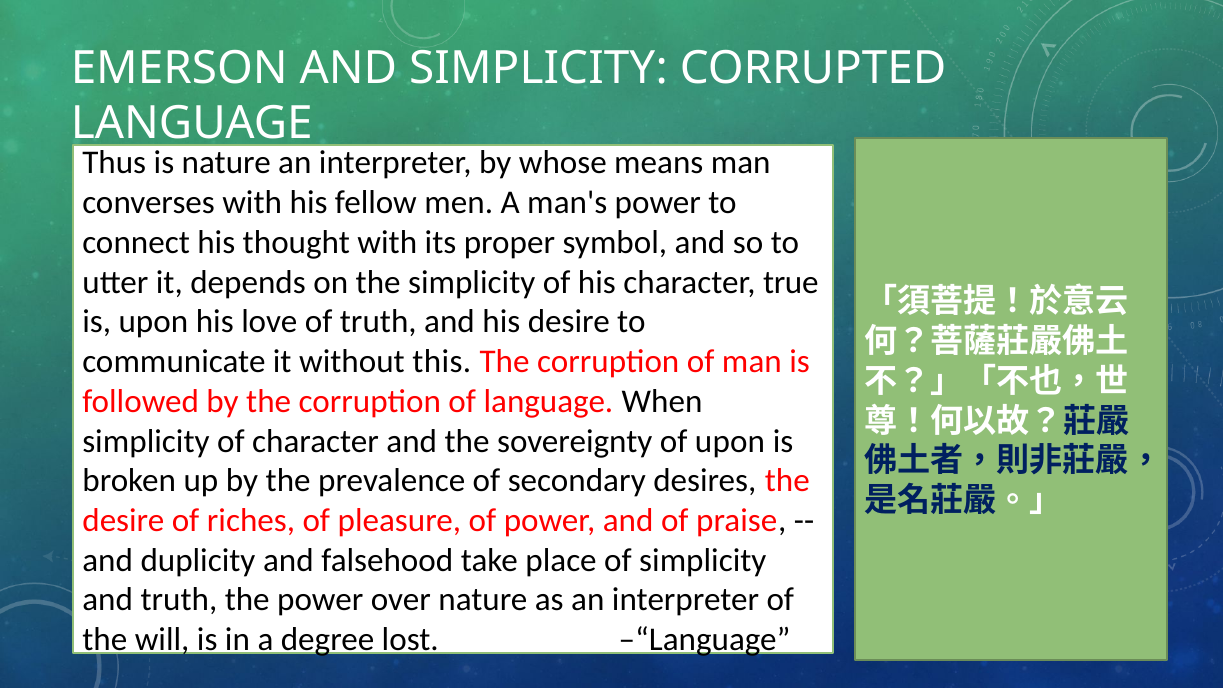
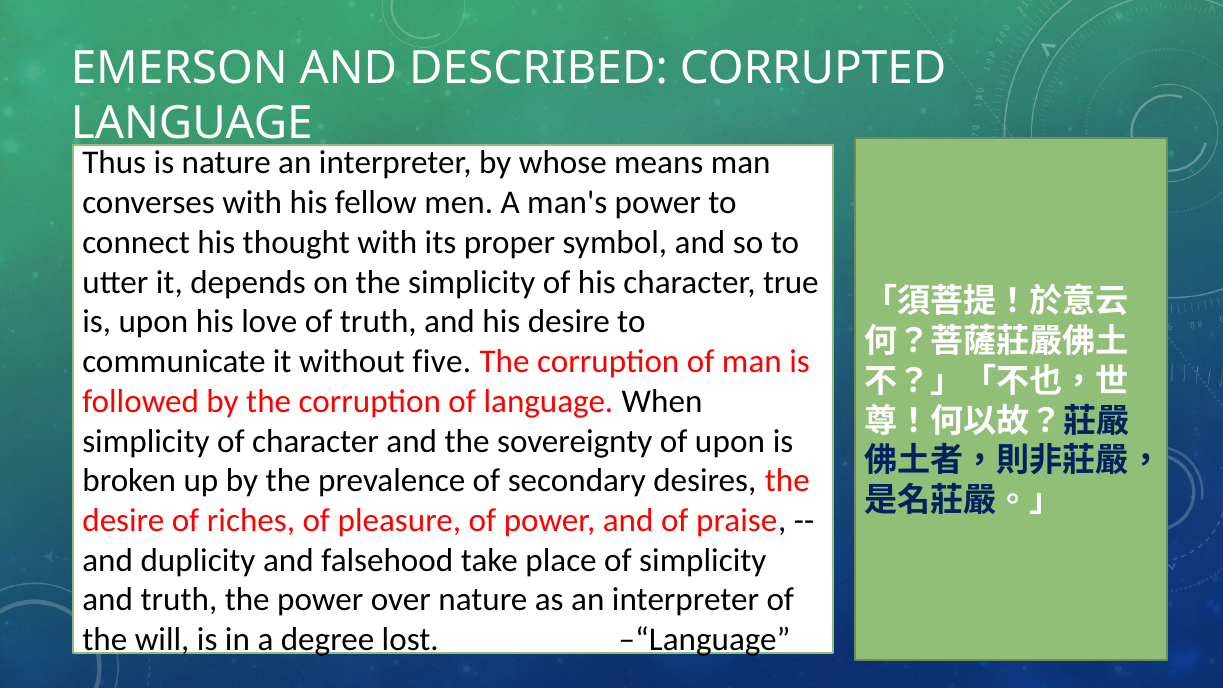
AND SIMPLICITY: SIMPLICITY -> DESCRIBED
this: this -> five
